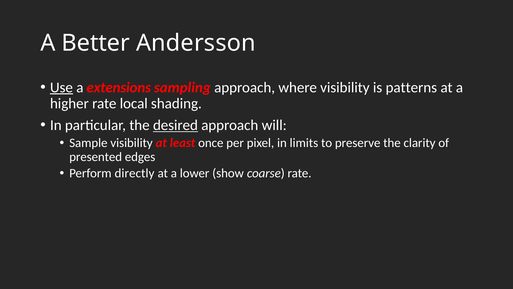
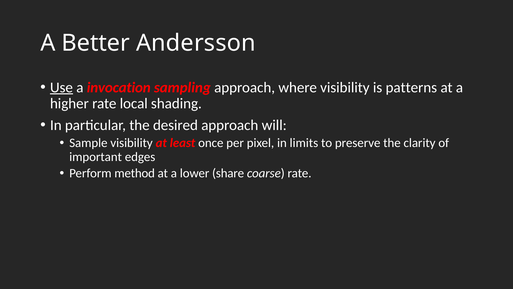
extensions: extensions -> invocation
desired underline: present -> none
presented: presented -> important
directly: directly -> method
show: show -> share
